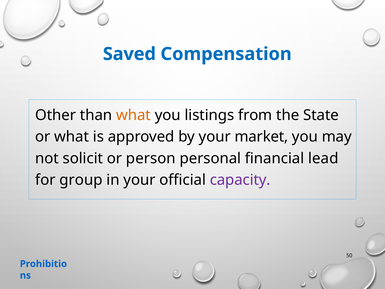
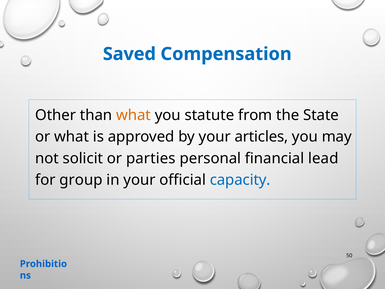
listings: listings -> statute
market: market -> articles
person: person -> parties
capacity colour: purple -> blue
